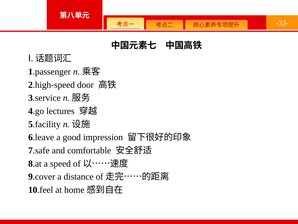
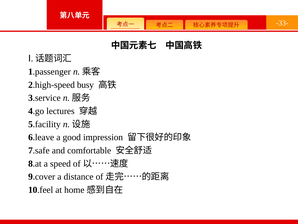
door: door -> busy
